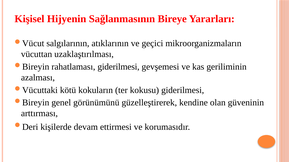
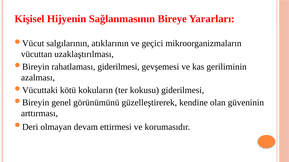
kişilerde: kişilerde -> olmayan
